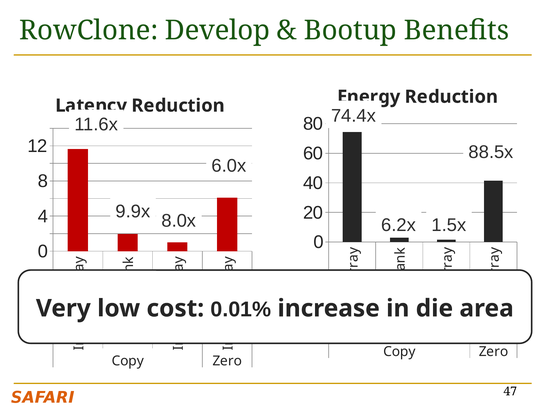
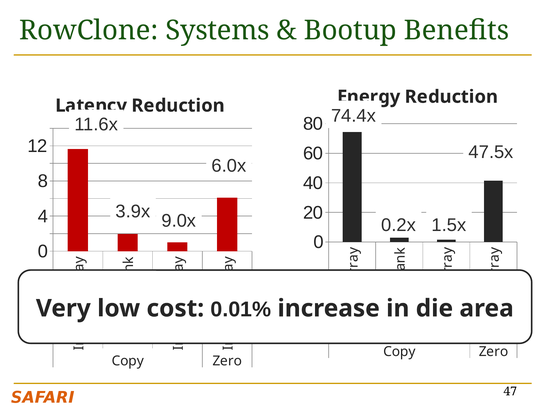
Develop: Develop -> Systems
88.5x: 88.5x -> 47.5x
9.9x: 9.9x -> 3.9x
8.0x: 8.0x -> 9.0x
6.2x: 6.2x -> 0.2x
